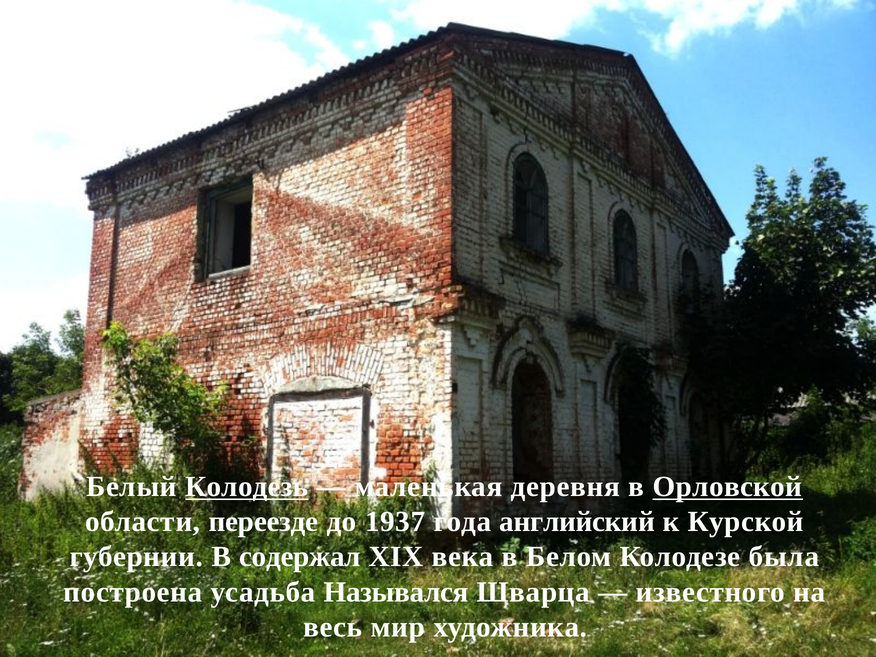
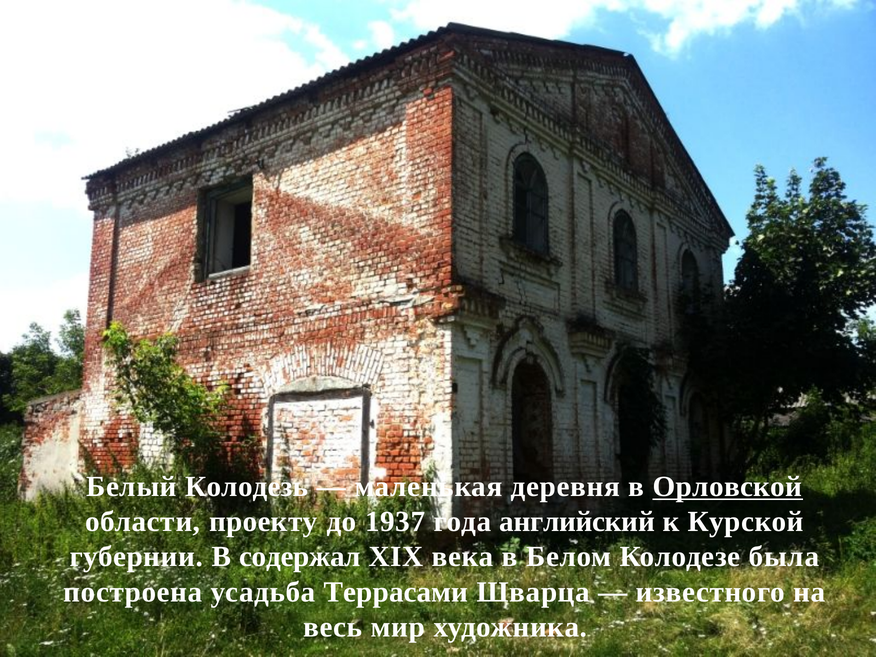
Колодезь underline: present -> none
переезде: переезде -> проекту
Назывался: Назывался -> Террасами
